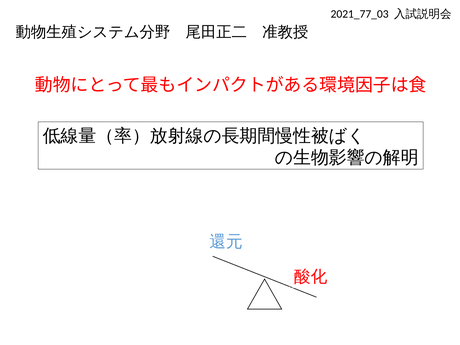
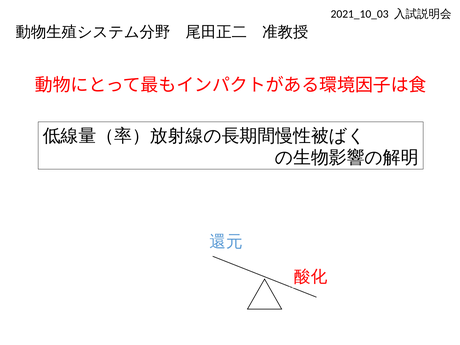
2021_77_03: 2021_77_03 -> 2021_10_03
